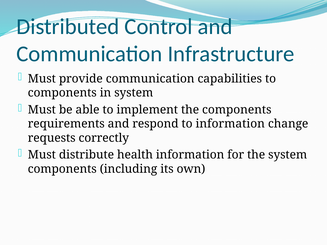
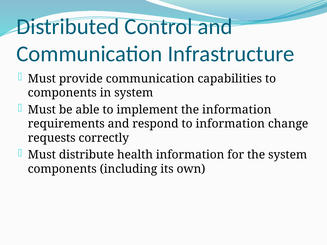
the components: components -> information
